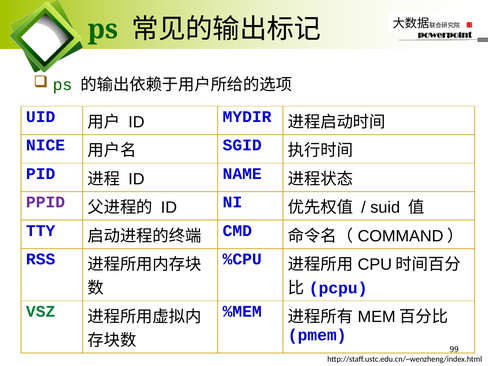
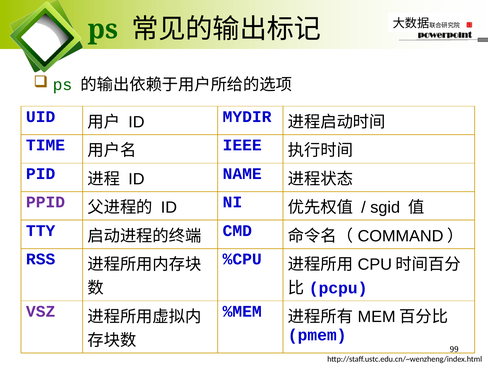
NICE: NICE -> TIME
SGID: SGID -> IEEE
suid: suid -> sgid
VSZ colour: green -> purple
